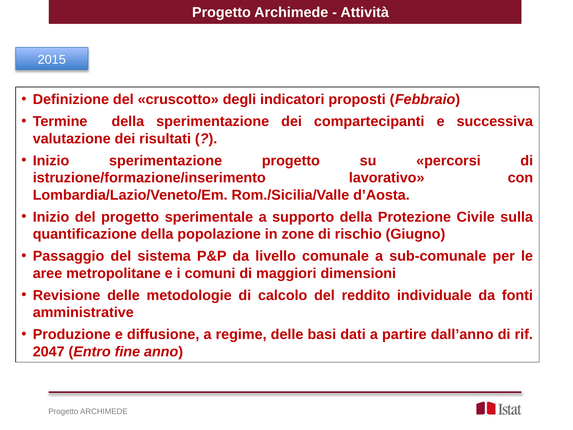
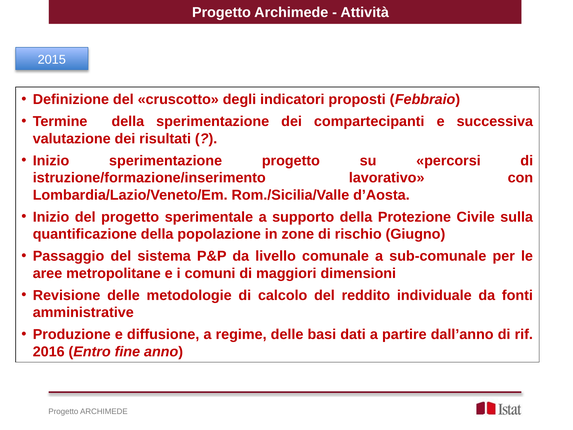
2047: 2047 -> 2016
